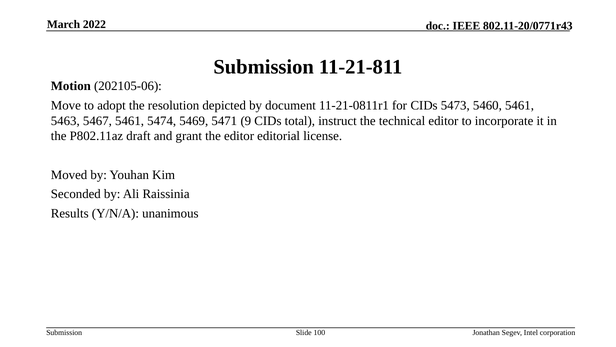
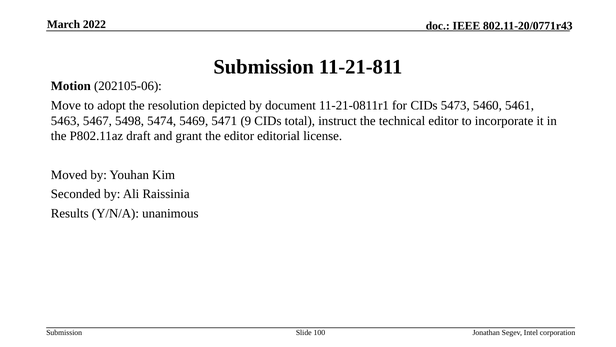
5467 5461: 5461 -> 5498
